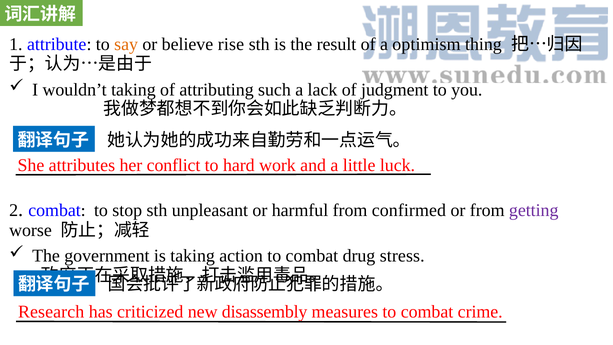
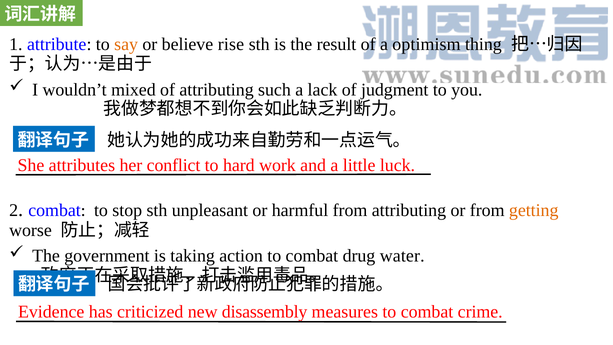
wouldn’t taking: taking -> mixed
from confirmed: confirmed -> attributing
getting colour: purple -> orange
stress: stress -> water
Research: Research -> Evidence
